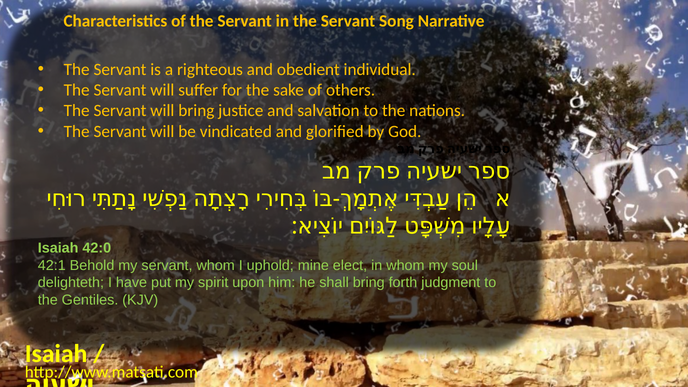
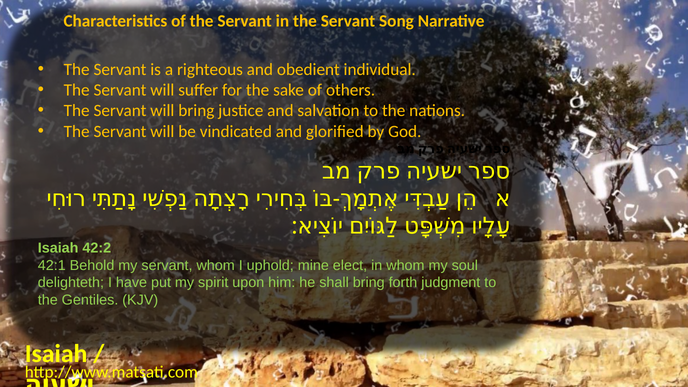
42:0: 42:0 -> 42:2
